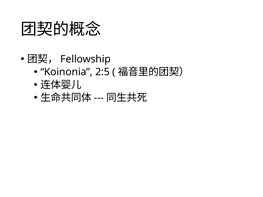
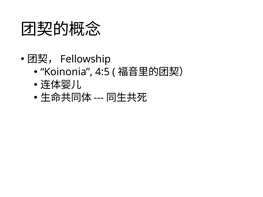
2:5: 2:5 -> 4:5
